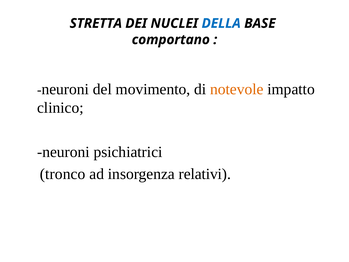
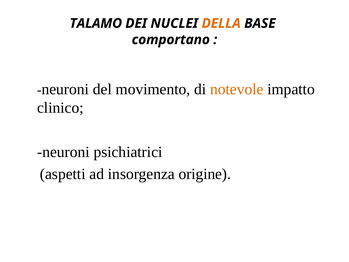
STRETTA: STRETTA -> TALAMO
DELLA colour: blue -> orange
tronco: tronco -> aspetti
relativi: relativi -> origine
